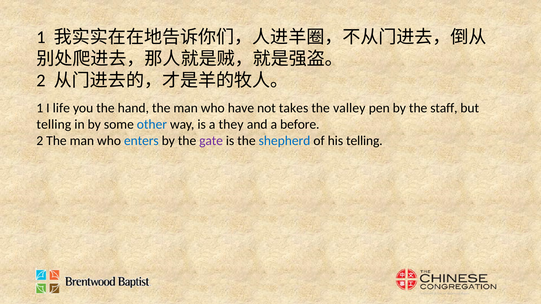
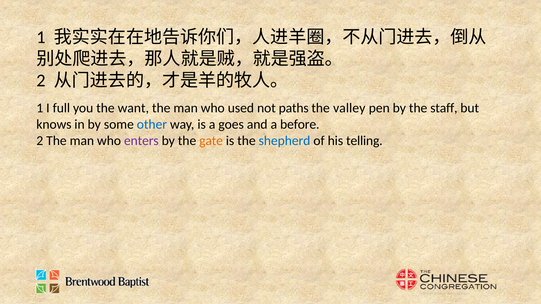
life: life -> full
hand: hand -> want
have: have -> used
takes: takes -> paths
telling at (54, 124): telling -> knows
they: they -> goes
enters colour: blue -> purple
gate colour: purple -> orange
